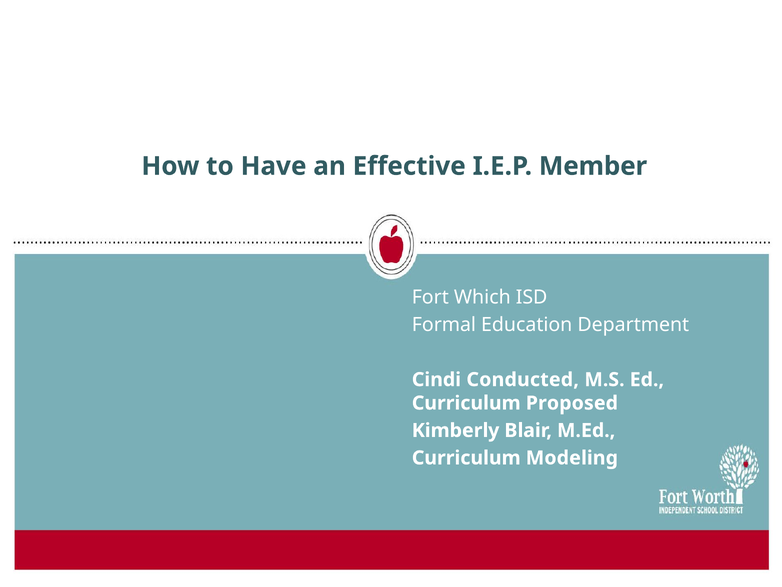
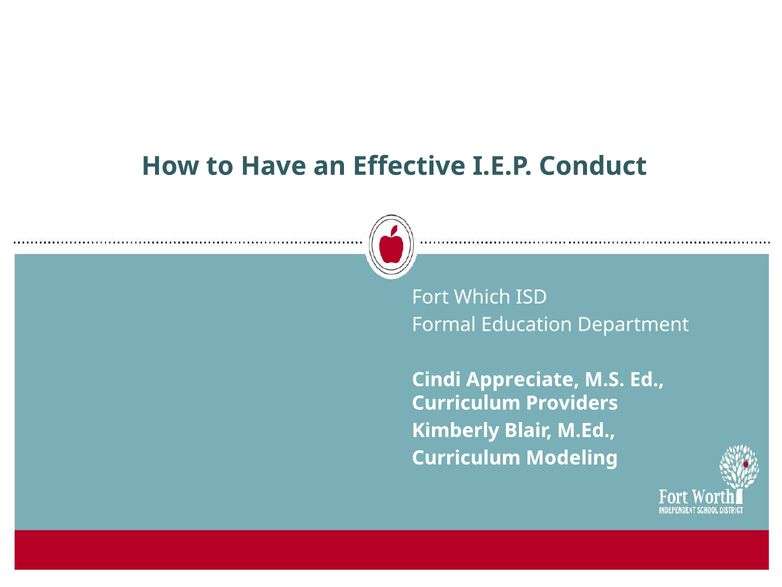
Member: Member -> Conduct
Conducted: Conducted -> Appreciate
Proposed: Proposed -> Providers
